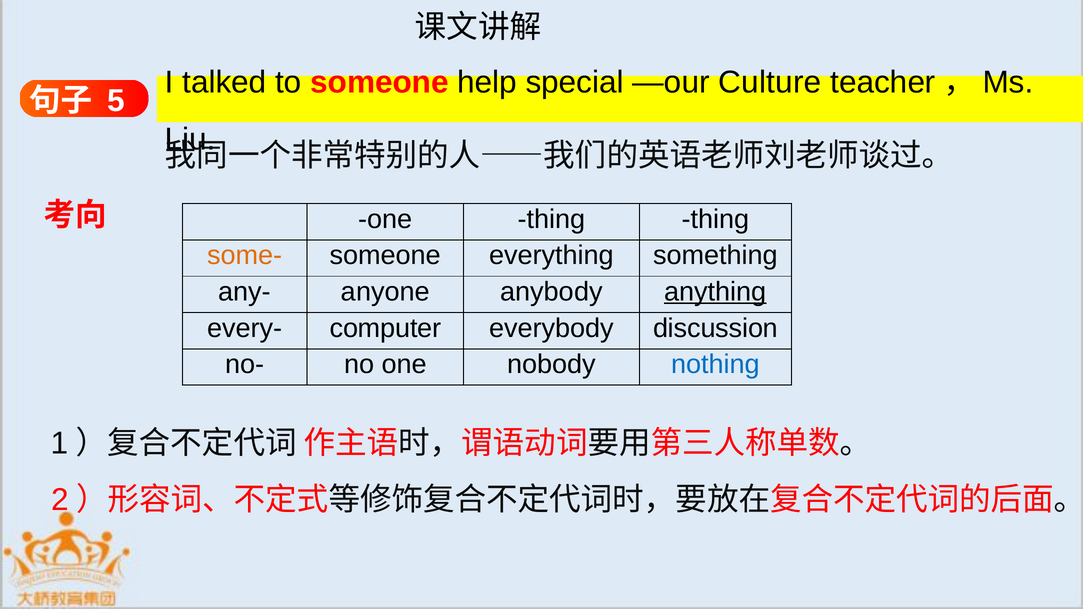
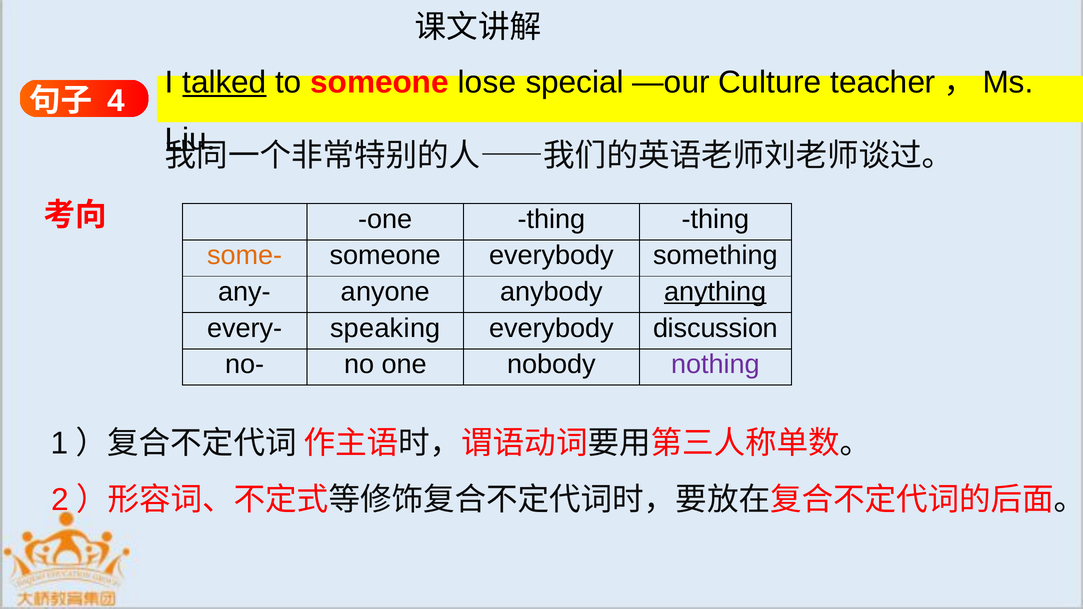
talked underline: none -> present
help: help -> lose
5: 5 -> 4
someone everything: everything -> everybody
computer: computer -> speaking
nothing colour: blue -> purple
